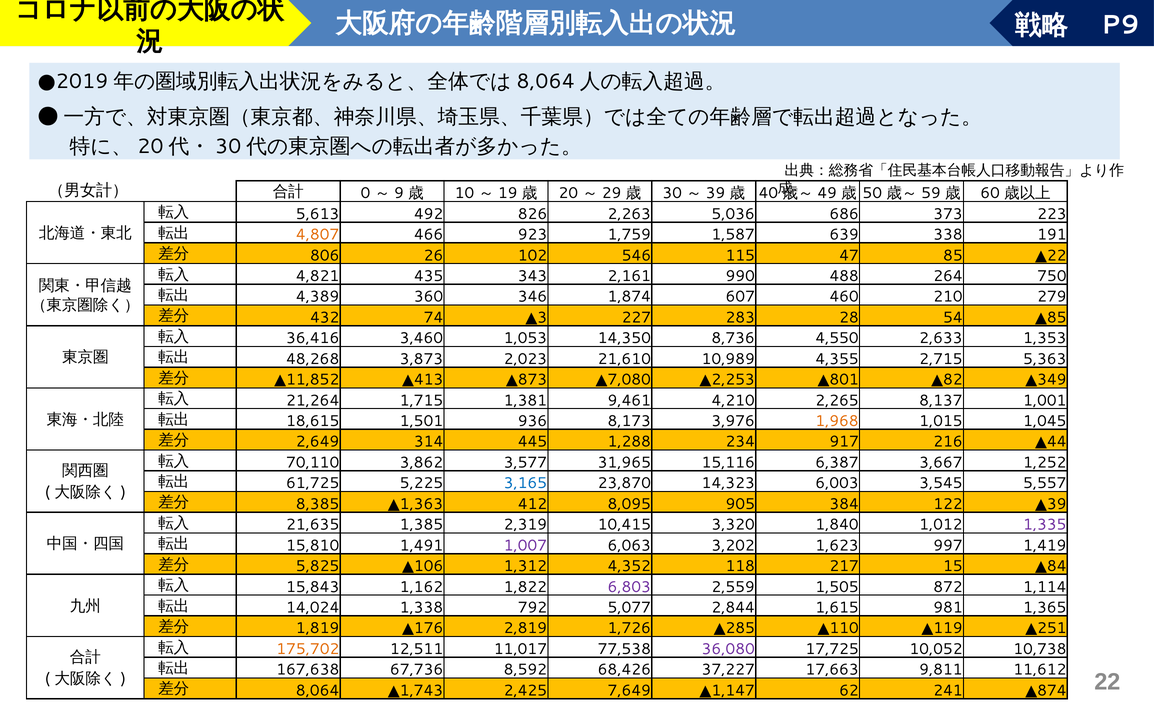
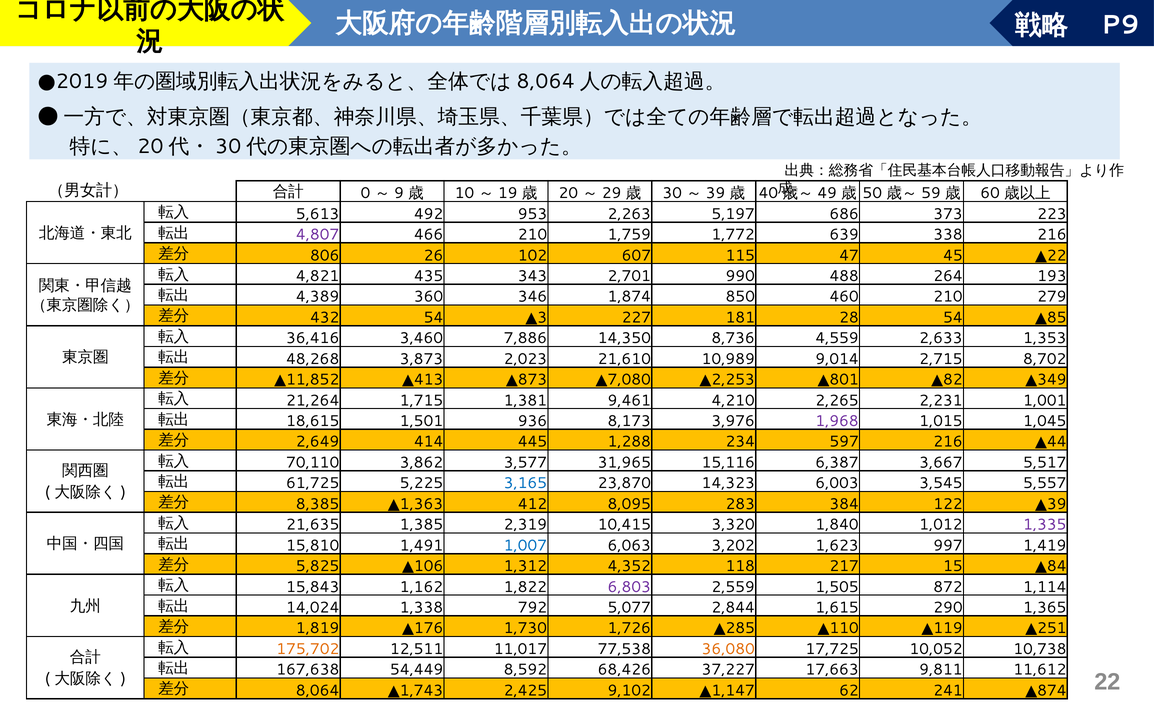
826: 826 -> 953
5,036: 5,036 -> 5,197
4,807 colour: orange -> purple
466 923: 923 -> 210
1,587: 1,587 -> 1,772
338 191: 191 -> 216
546: 546 -> 607
85: 85 -> 45
2,161: 2,161 -> 2,701
750: 750 -> 193
607: 607 -> 850
432 74: 74 -> 54
283: 283 -> 181
1,053: 1,053 -> 7,886
4,550: 4,550 -> 4,559
4,355: 4,355 -> 9,014
5,363: 5,363 -> 8,702
8,137: 8,137 -> 2,231
1,968 colour: orange -> purple
314: 314 -> 414
917: 917 -> 597
1,252: 1,252 -> 5,517
905: 905 -> 283
1,007 colour: purple -> blue
981: 981 -> 290
2,819: 2,819 -> 1,730
36,080 colour: purple -> orange
67,736: 67,736 -> 54,449
7,649: 7,649 -> 9,102
